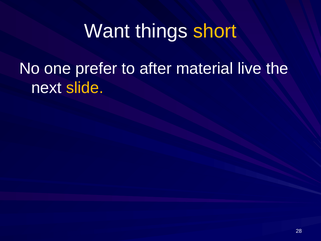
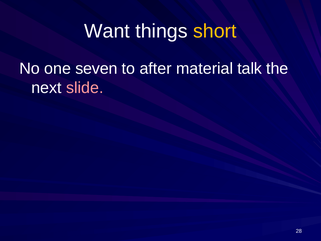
prefer: prefer -> seven
live: live -> talk
slide colour: yellow -> pink
